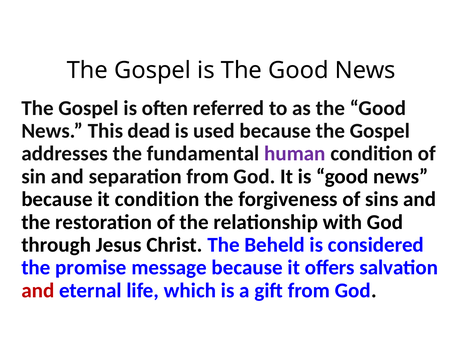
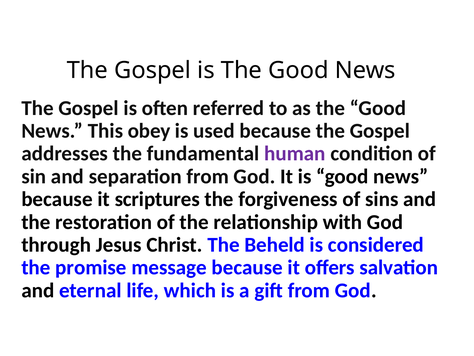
dead: dead -> obey
it condition: condition -> scriptures
and at (38, 290) colour: red -> black
